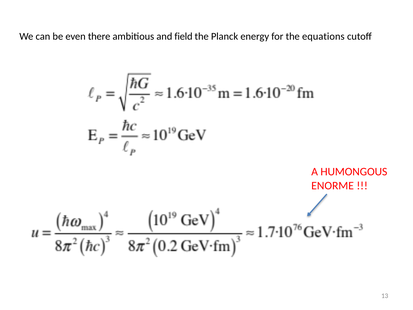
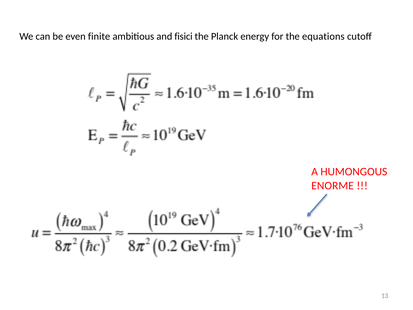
there: there -> finite
field: field -> fisici
